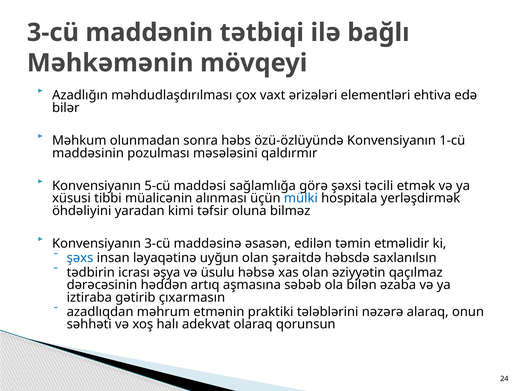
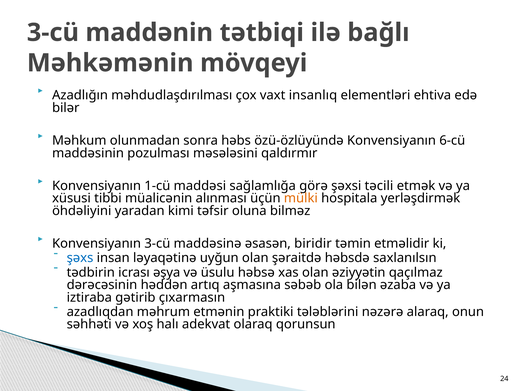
ərizələri: ərizələri -> insanlıq
1-cü: 1-cü -> 6-cü
5-cü: 5-cü -> 1-cü
mülki colour: blue -> orange
edilən: edilən -> biridir
